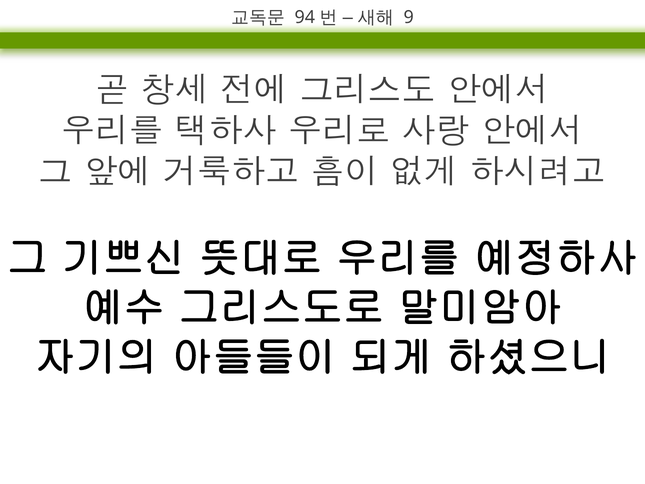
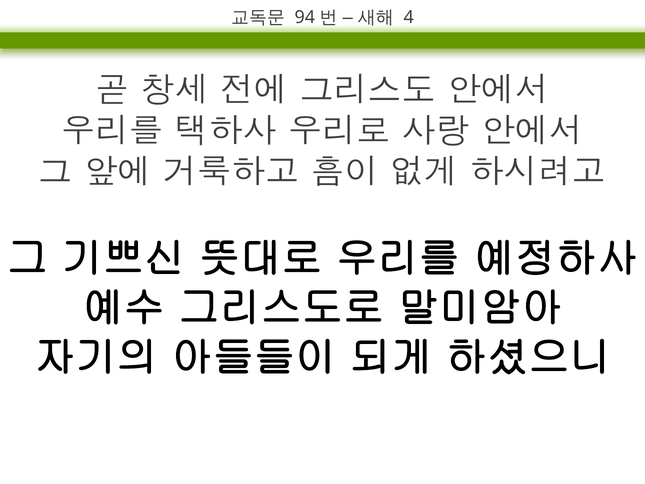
9: 9 -> 4
